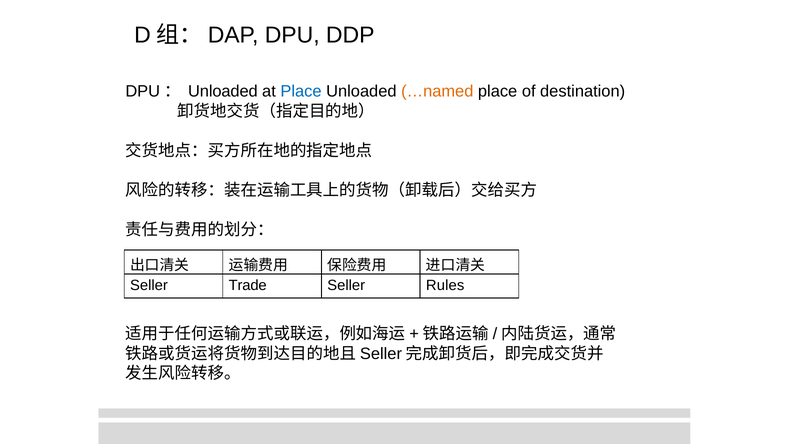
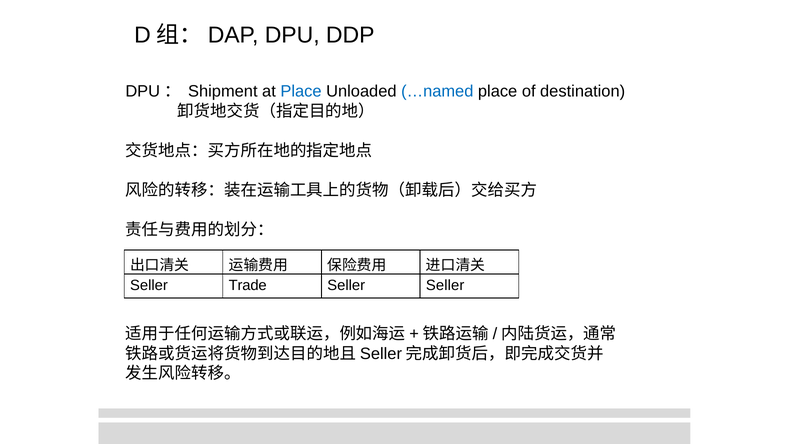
DPU： Unloaded: Unloaded -> Shipment
…named colour: orange -> blue
Seller Rules: Rules -> Seller
